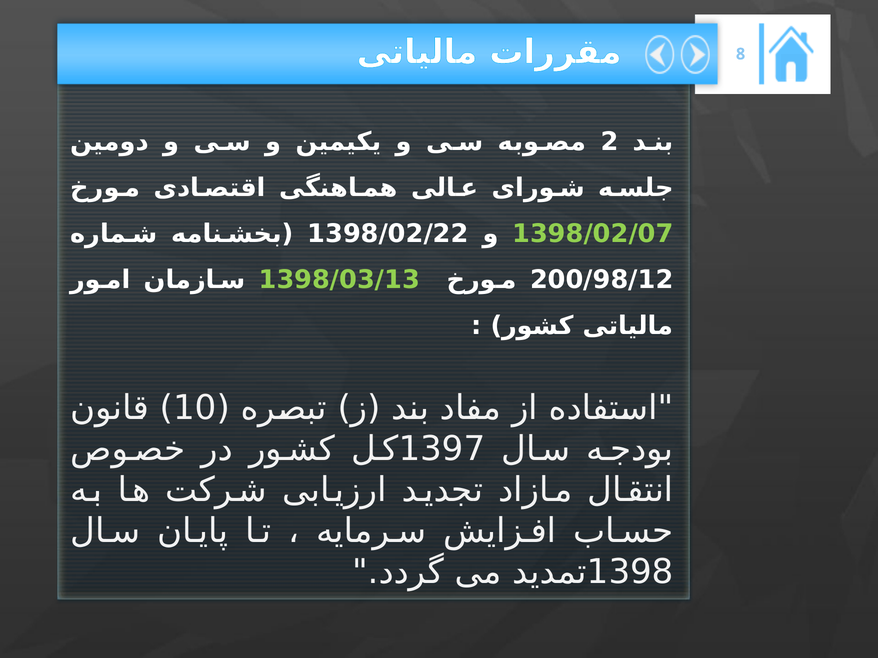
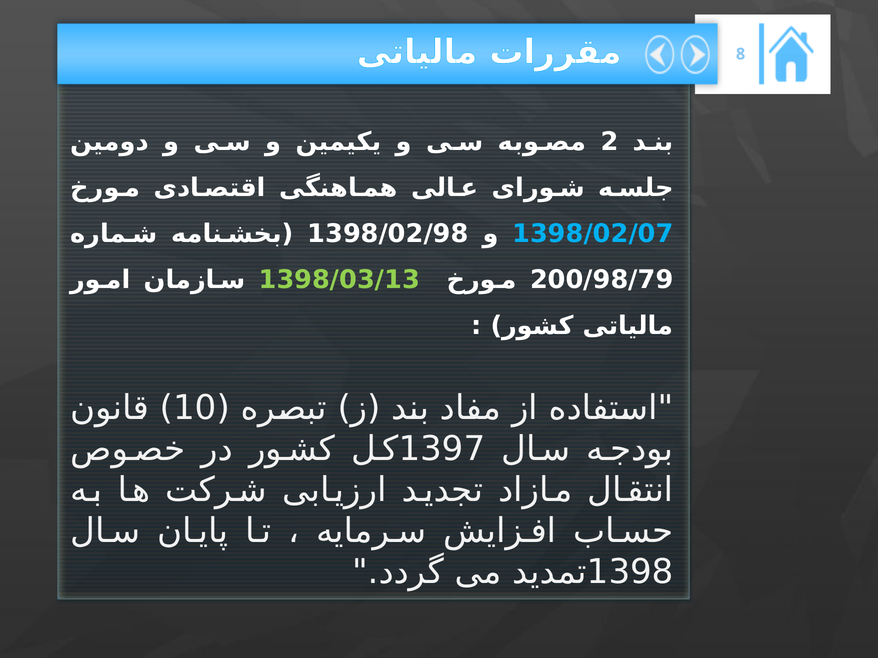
1398/02/22: 1398/02/22 -> 1398/02/98
1398/02/07 colour: light green -> light blue
200/98/12: 200/98/12 -> 200/98/79
